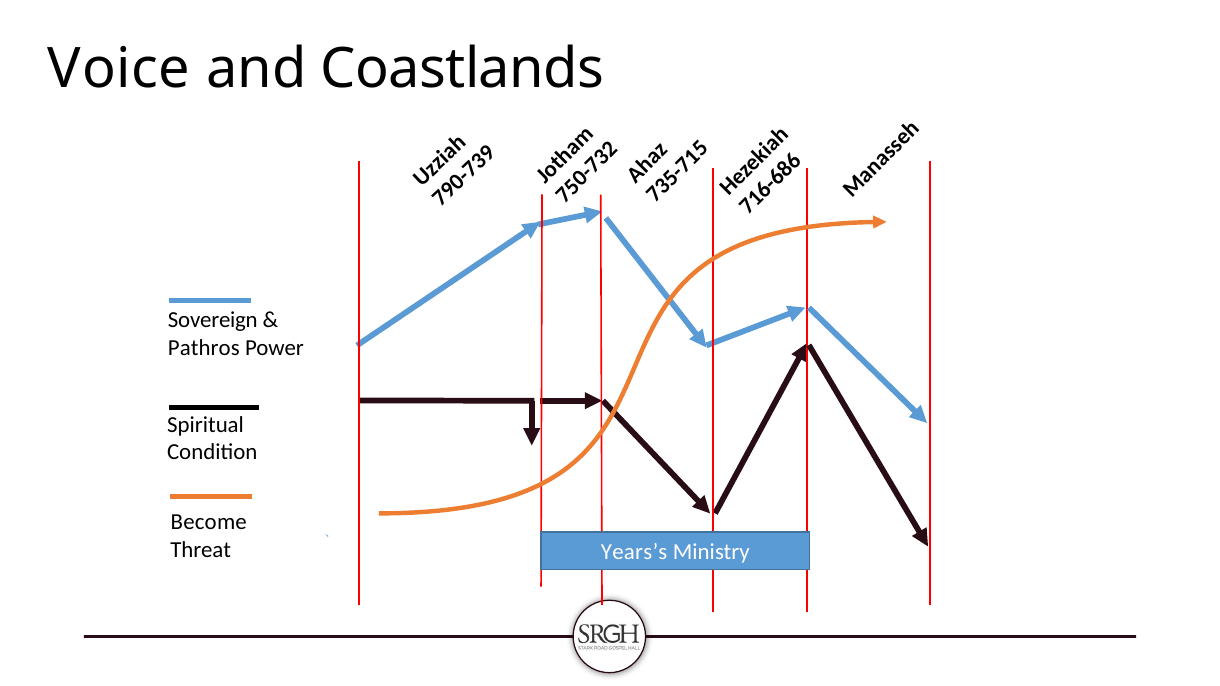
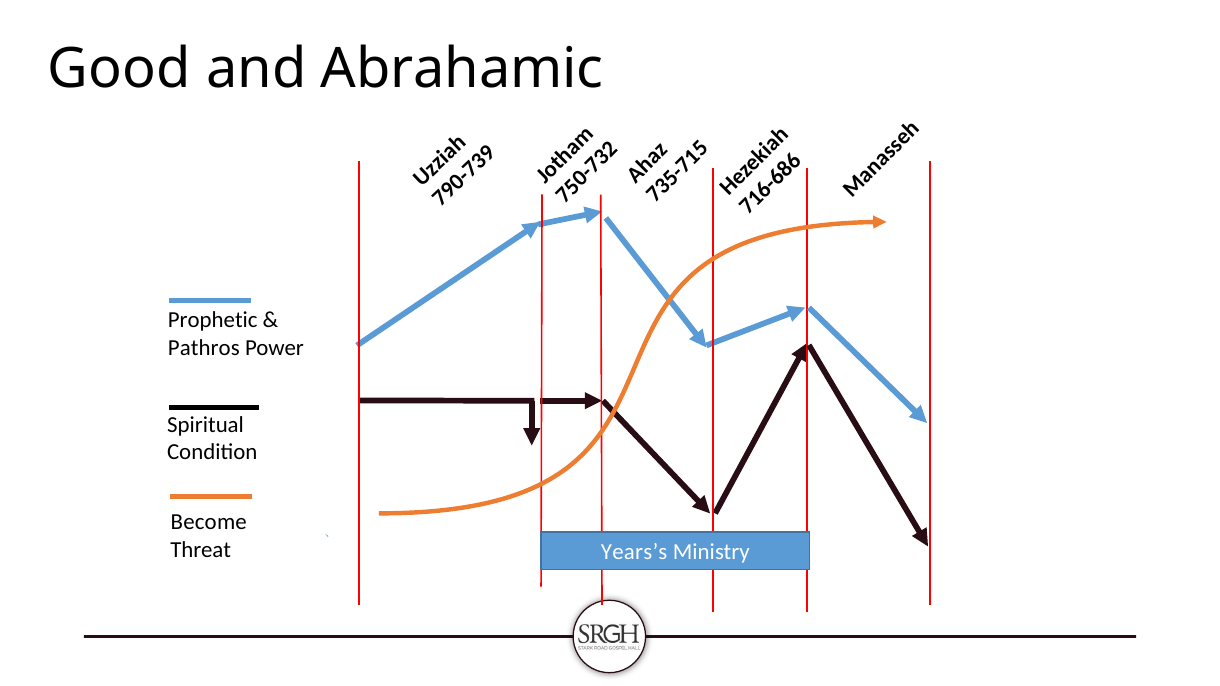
Voice: Voice -> Good
Coastlands: Coastlands -> Abrahamic
Sovereign: Sovereign -> Prophetic
